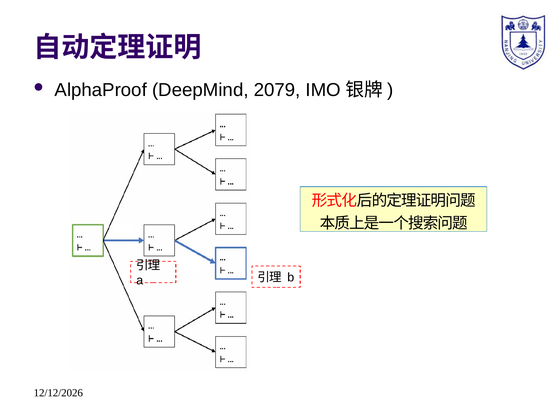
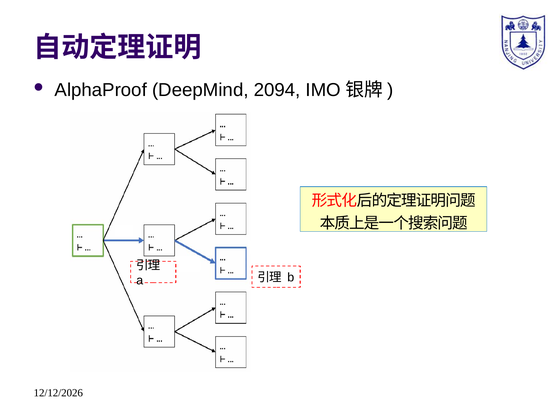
2079: 2079 -> 2094
